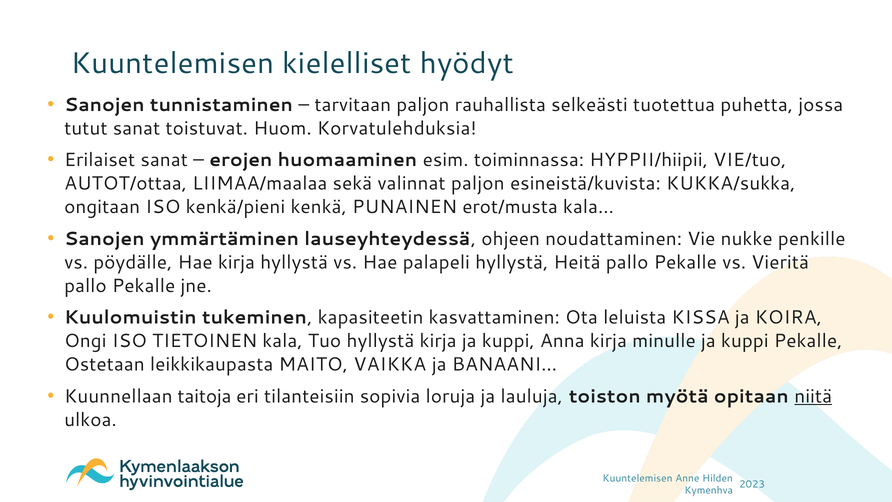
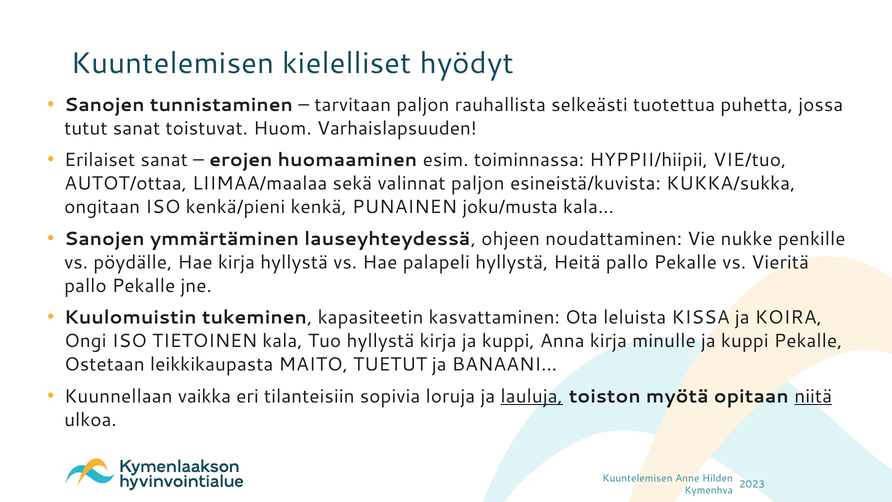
Korvatulehduksia: Korvatulehduksia -> Varhaislapsuuden
erot/musta: erot/musta -> joku/musta
VAIKKA: VAIKKA -> TUETUT
taitoja: taitoja -> vaikka
lauluja underline: none -> present
